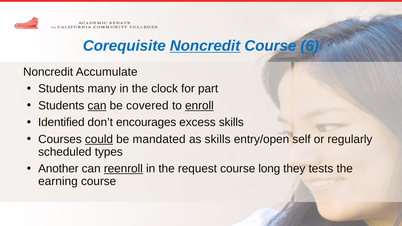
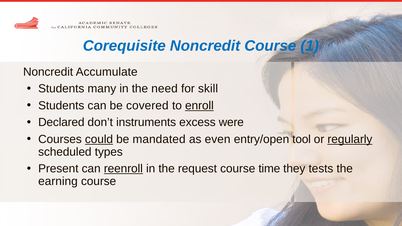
Noncredit at (205, 46) underline: present -> none
6: 6 -> 1
clock: clock -> need
part: part -> skill
can at (97, 106) underline: present -> none
Identified: Identified -> Declared
encourages: encourages -> instruments
excess skills: skills -> were
as skills: skills -> even
self: self -> tool
regularly underline: none -> present
Another: Another -> Present
long: long -> time
